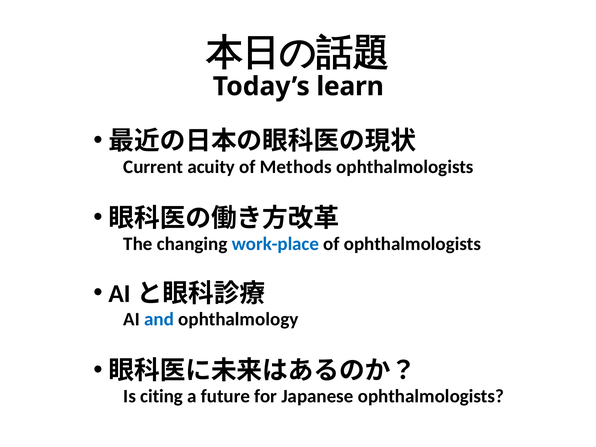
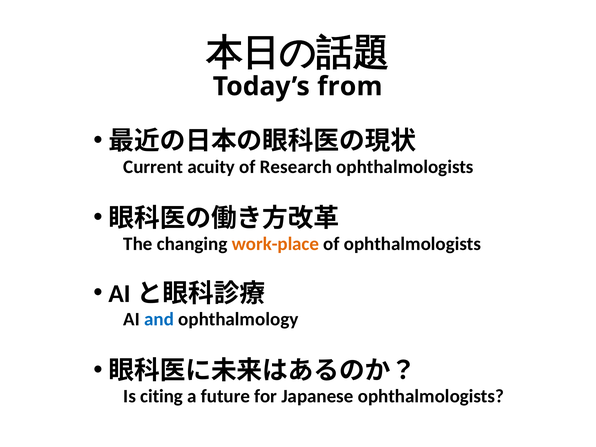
learn: learn -> from
Methods: Methods -> Research
work-place colour: blue -> orange
